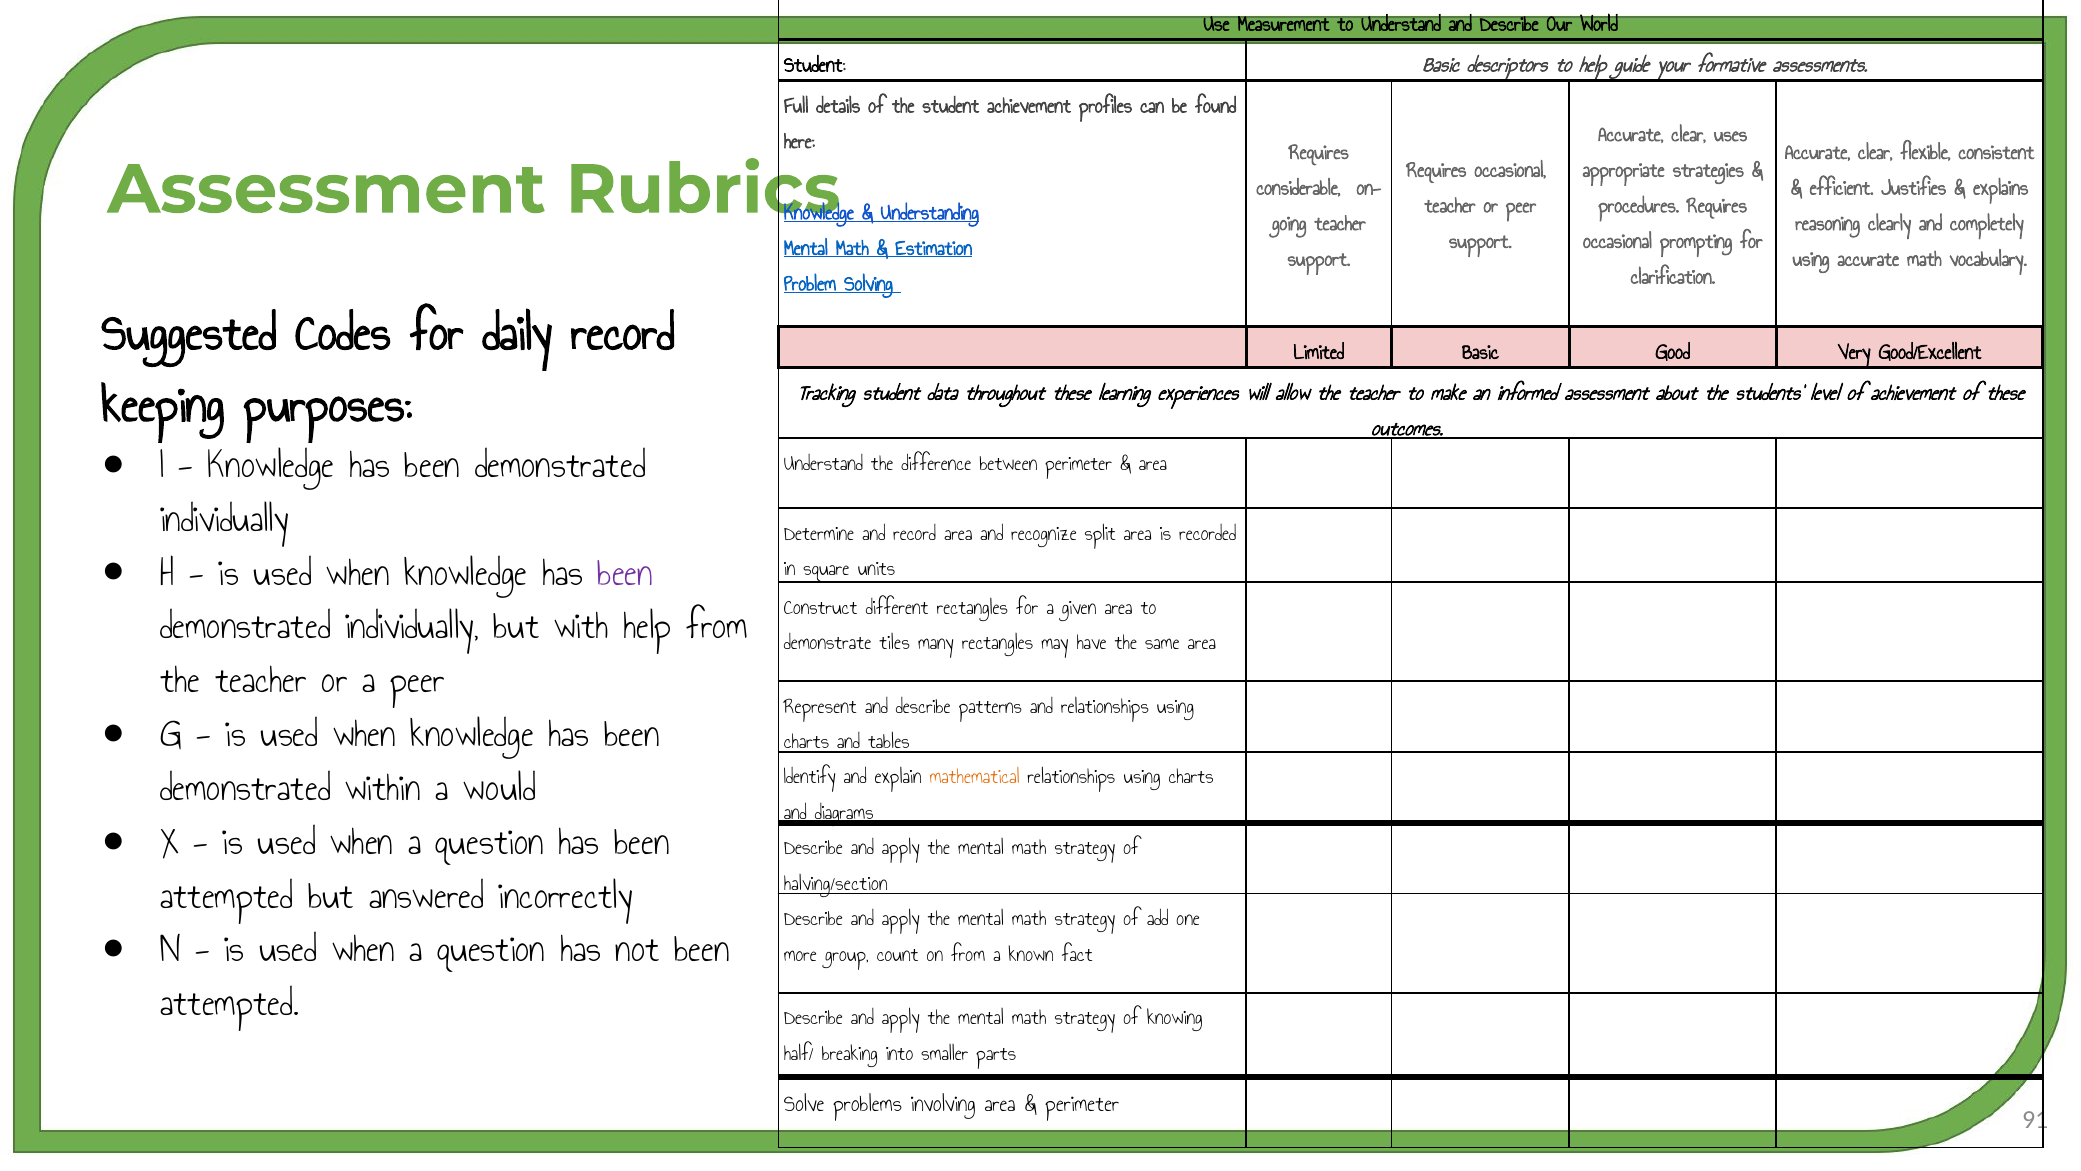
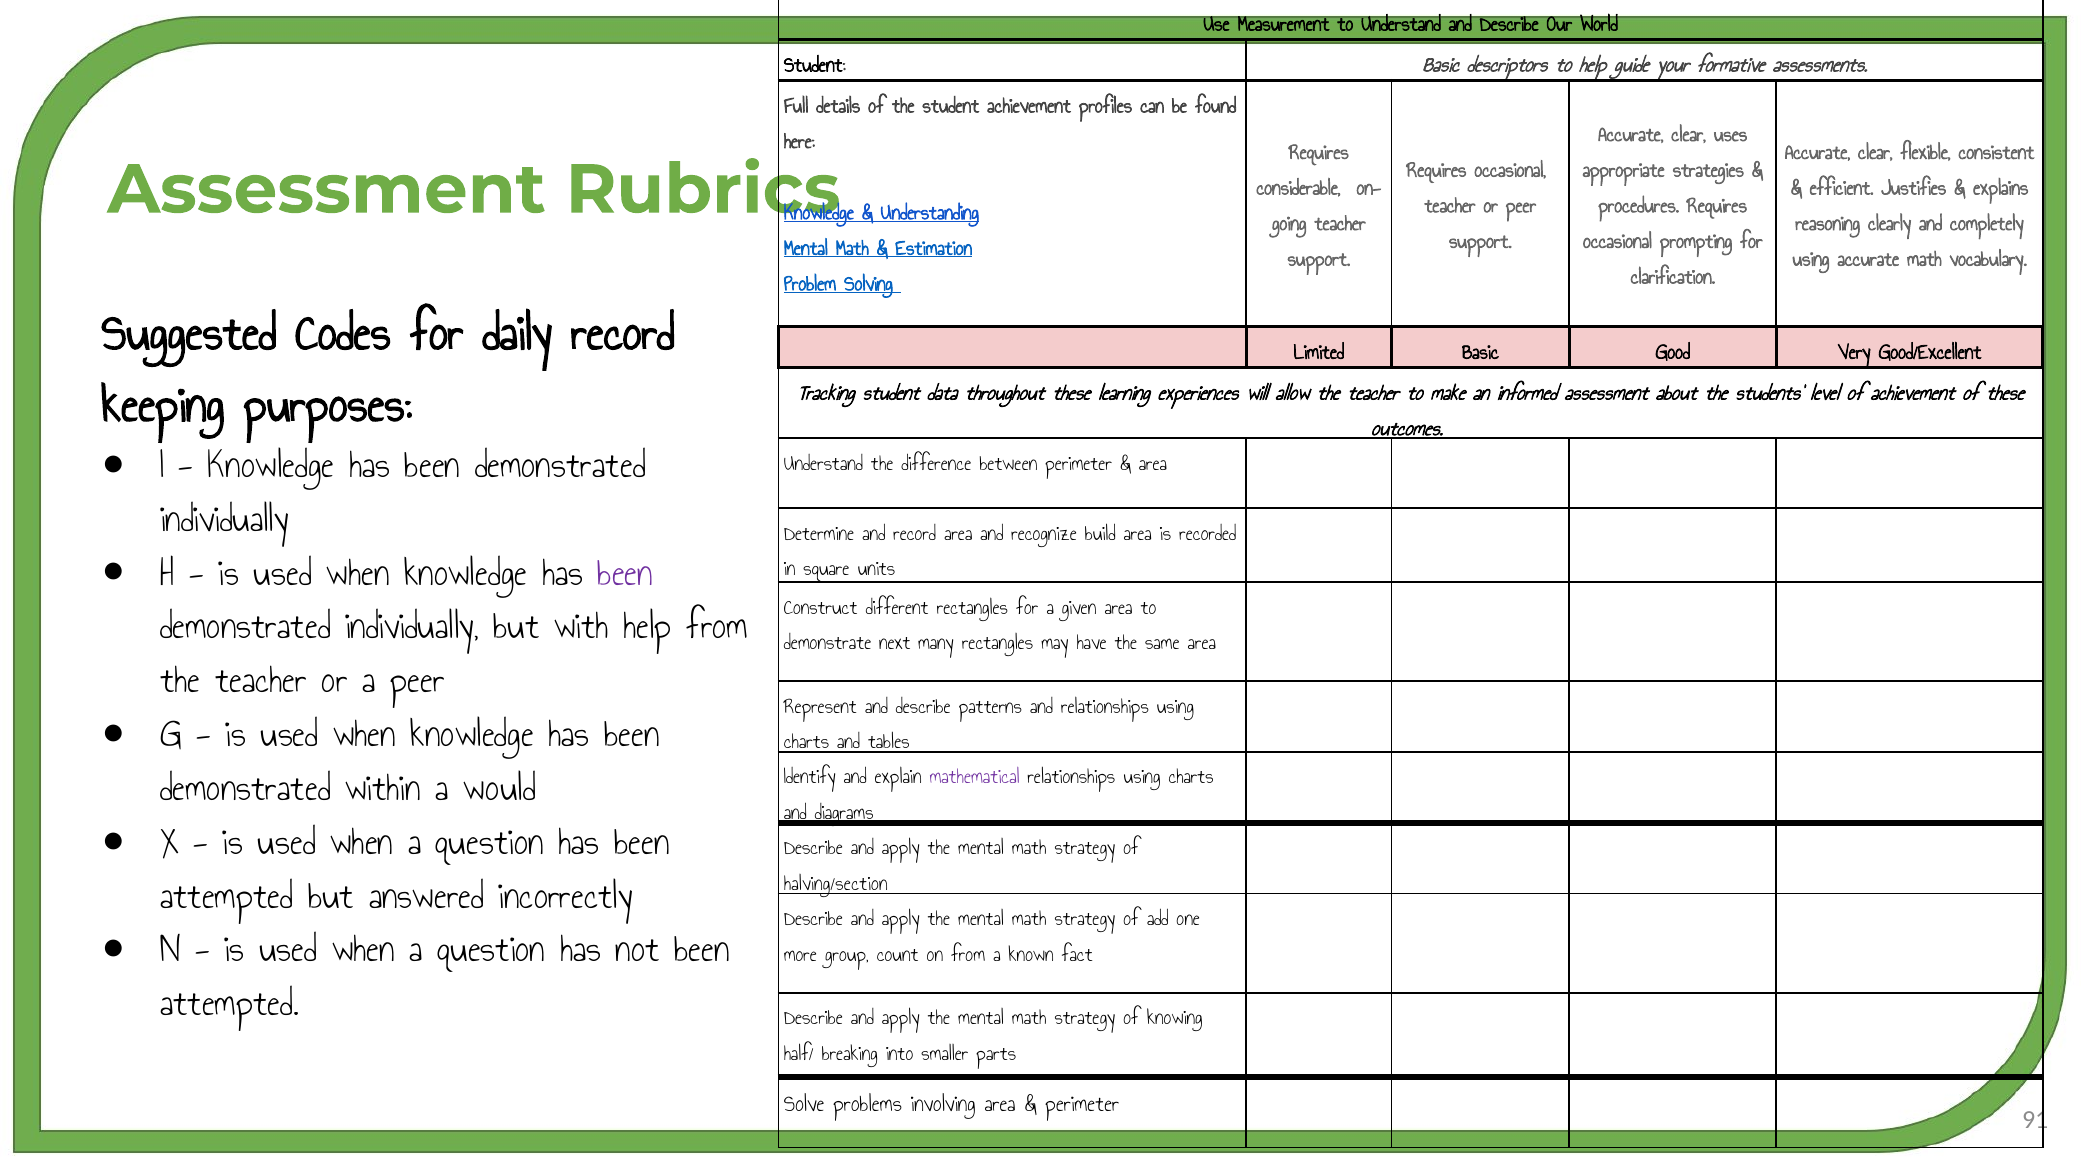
split: split -> build
tiles: tiles -> next
mathematical colour: orange -> purple
